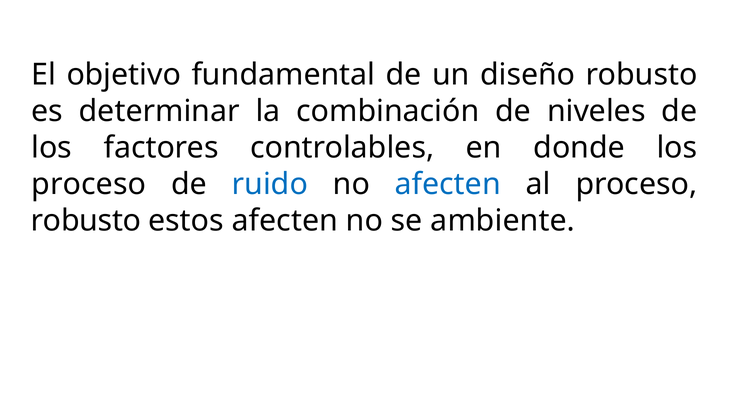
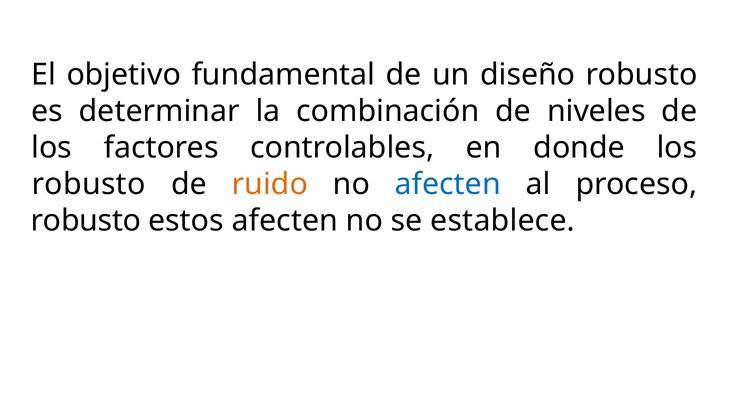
proceso at (89, 184): proceso -> robusto
ruido colour: blue -> orange
ambiente: ambiente -> establece
